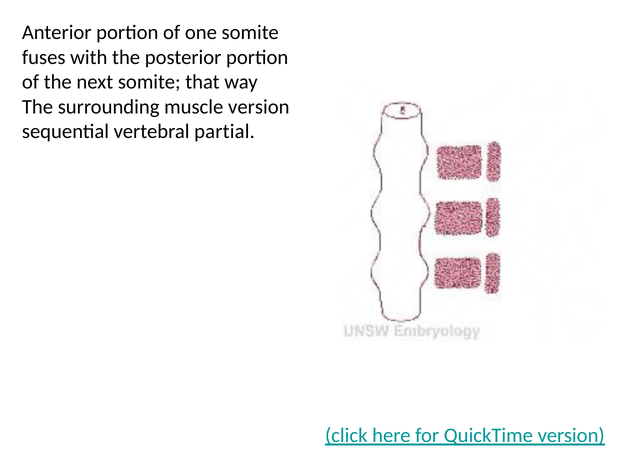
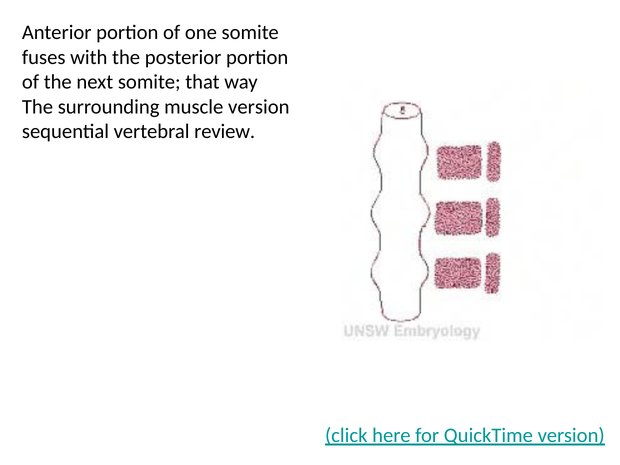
partial: partial -> review
